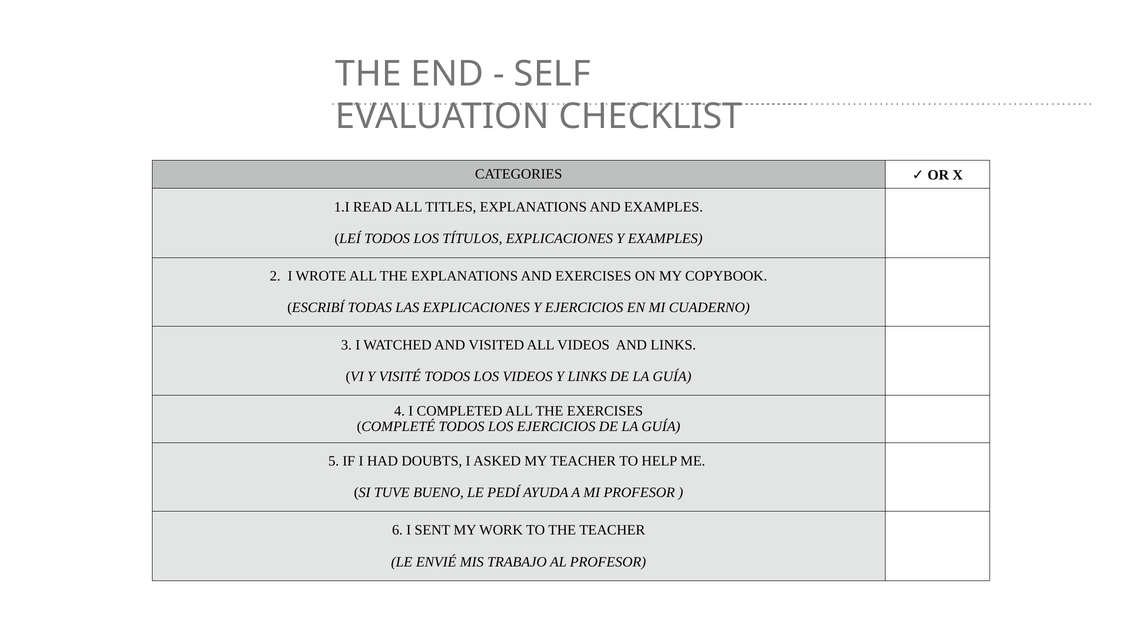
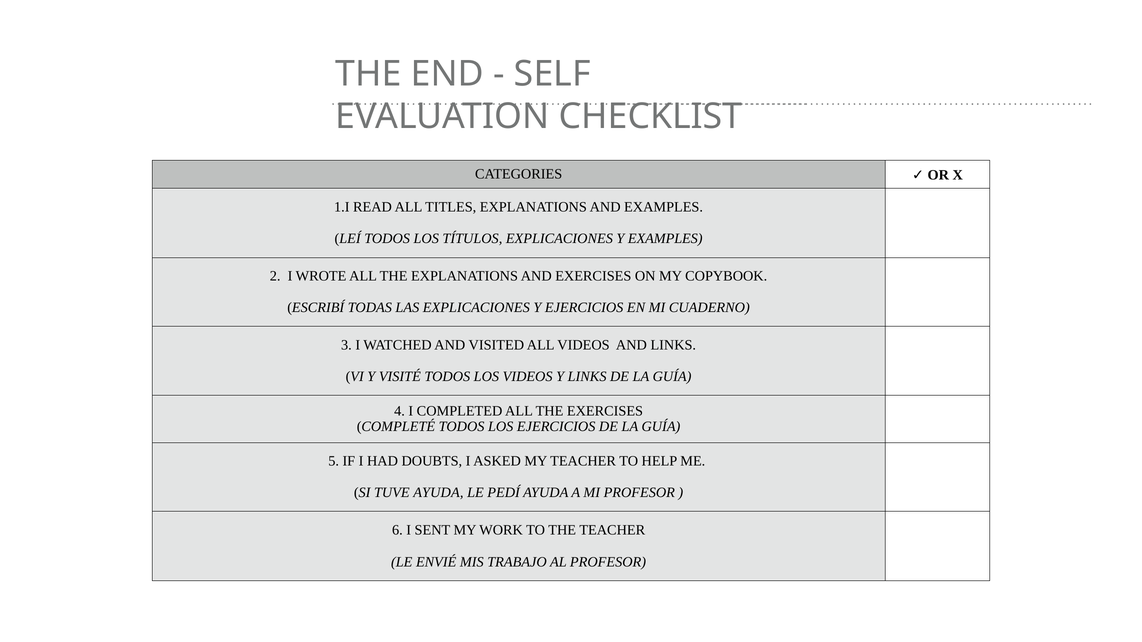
TUVE BUENO: BUENO -> AYUDA
